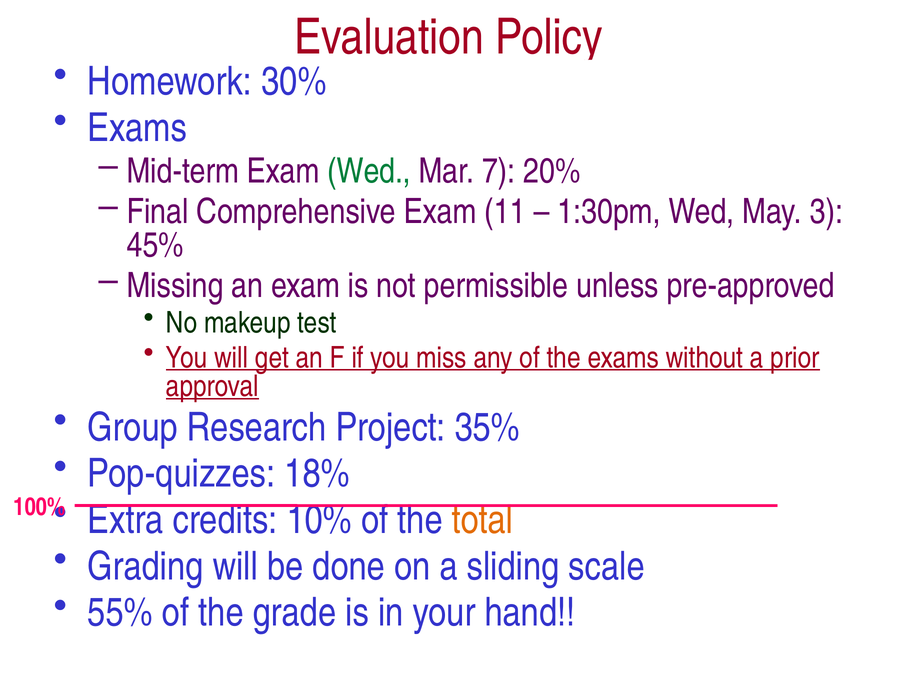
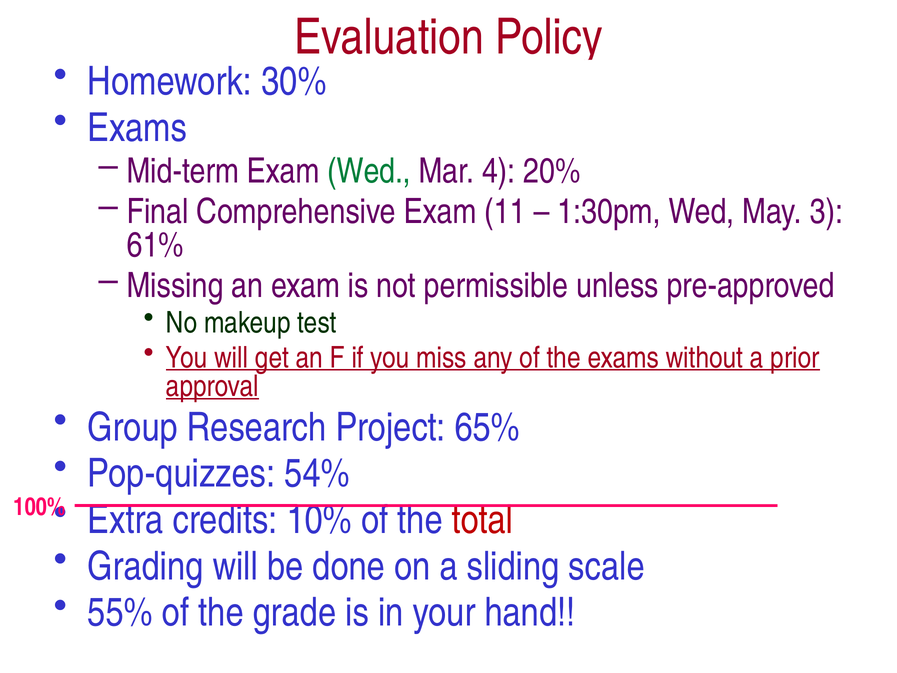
7: 7 -> 4
45%: 45% -> 61%
35%: 35% -> 65%
18%: 18% -> 54%
total colour: orange -> red
